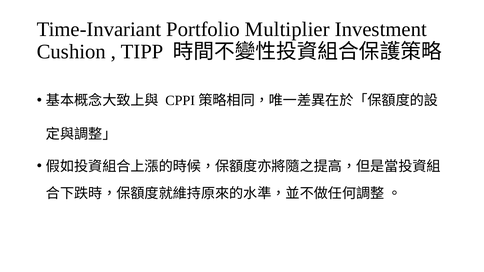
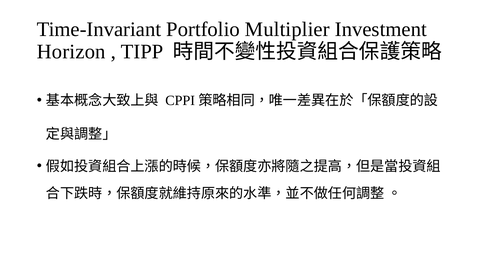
Cushion: Cushion -> Horizon
